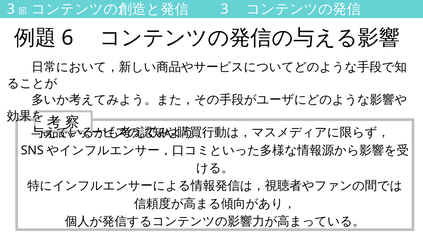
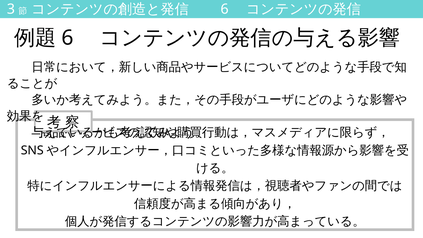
3 at (225, 9): 3 -> 6
